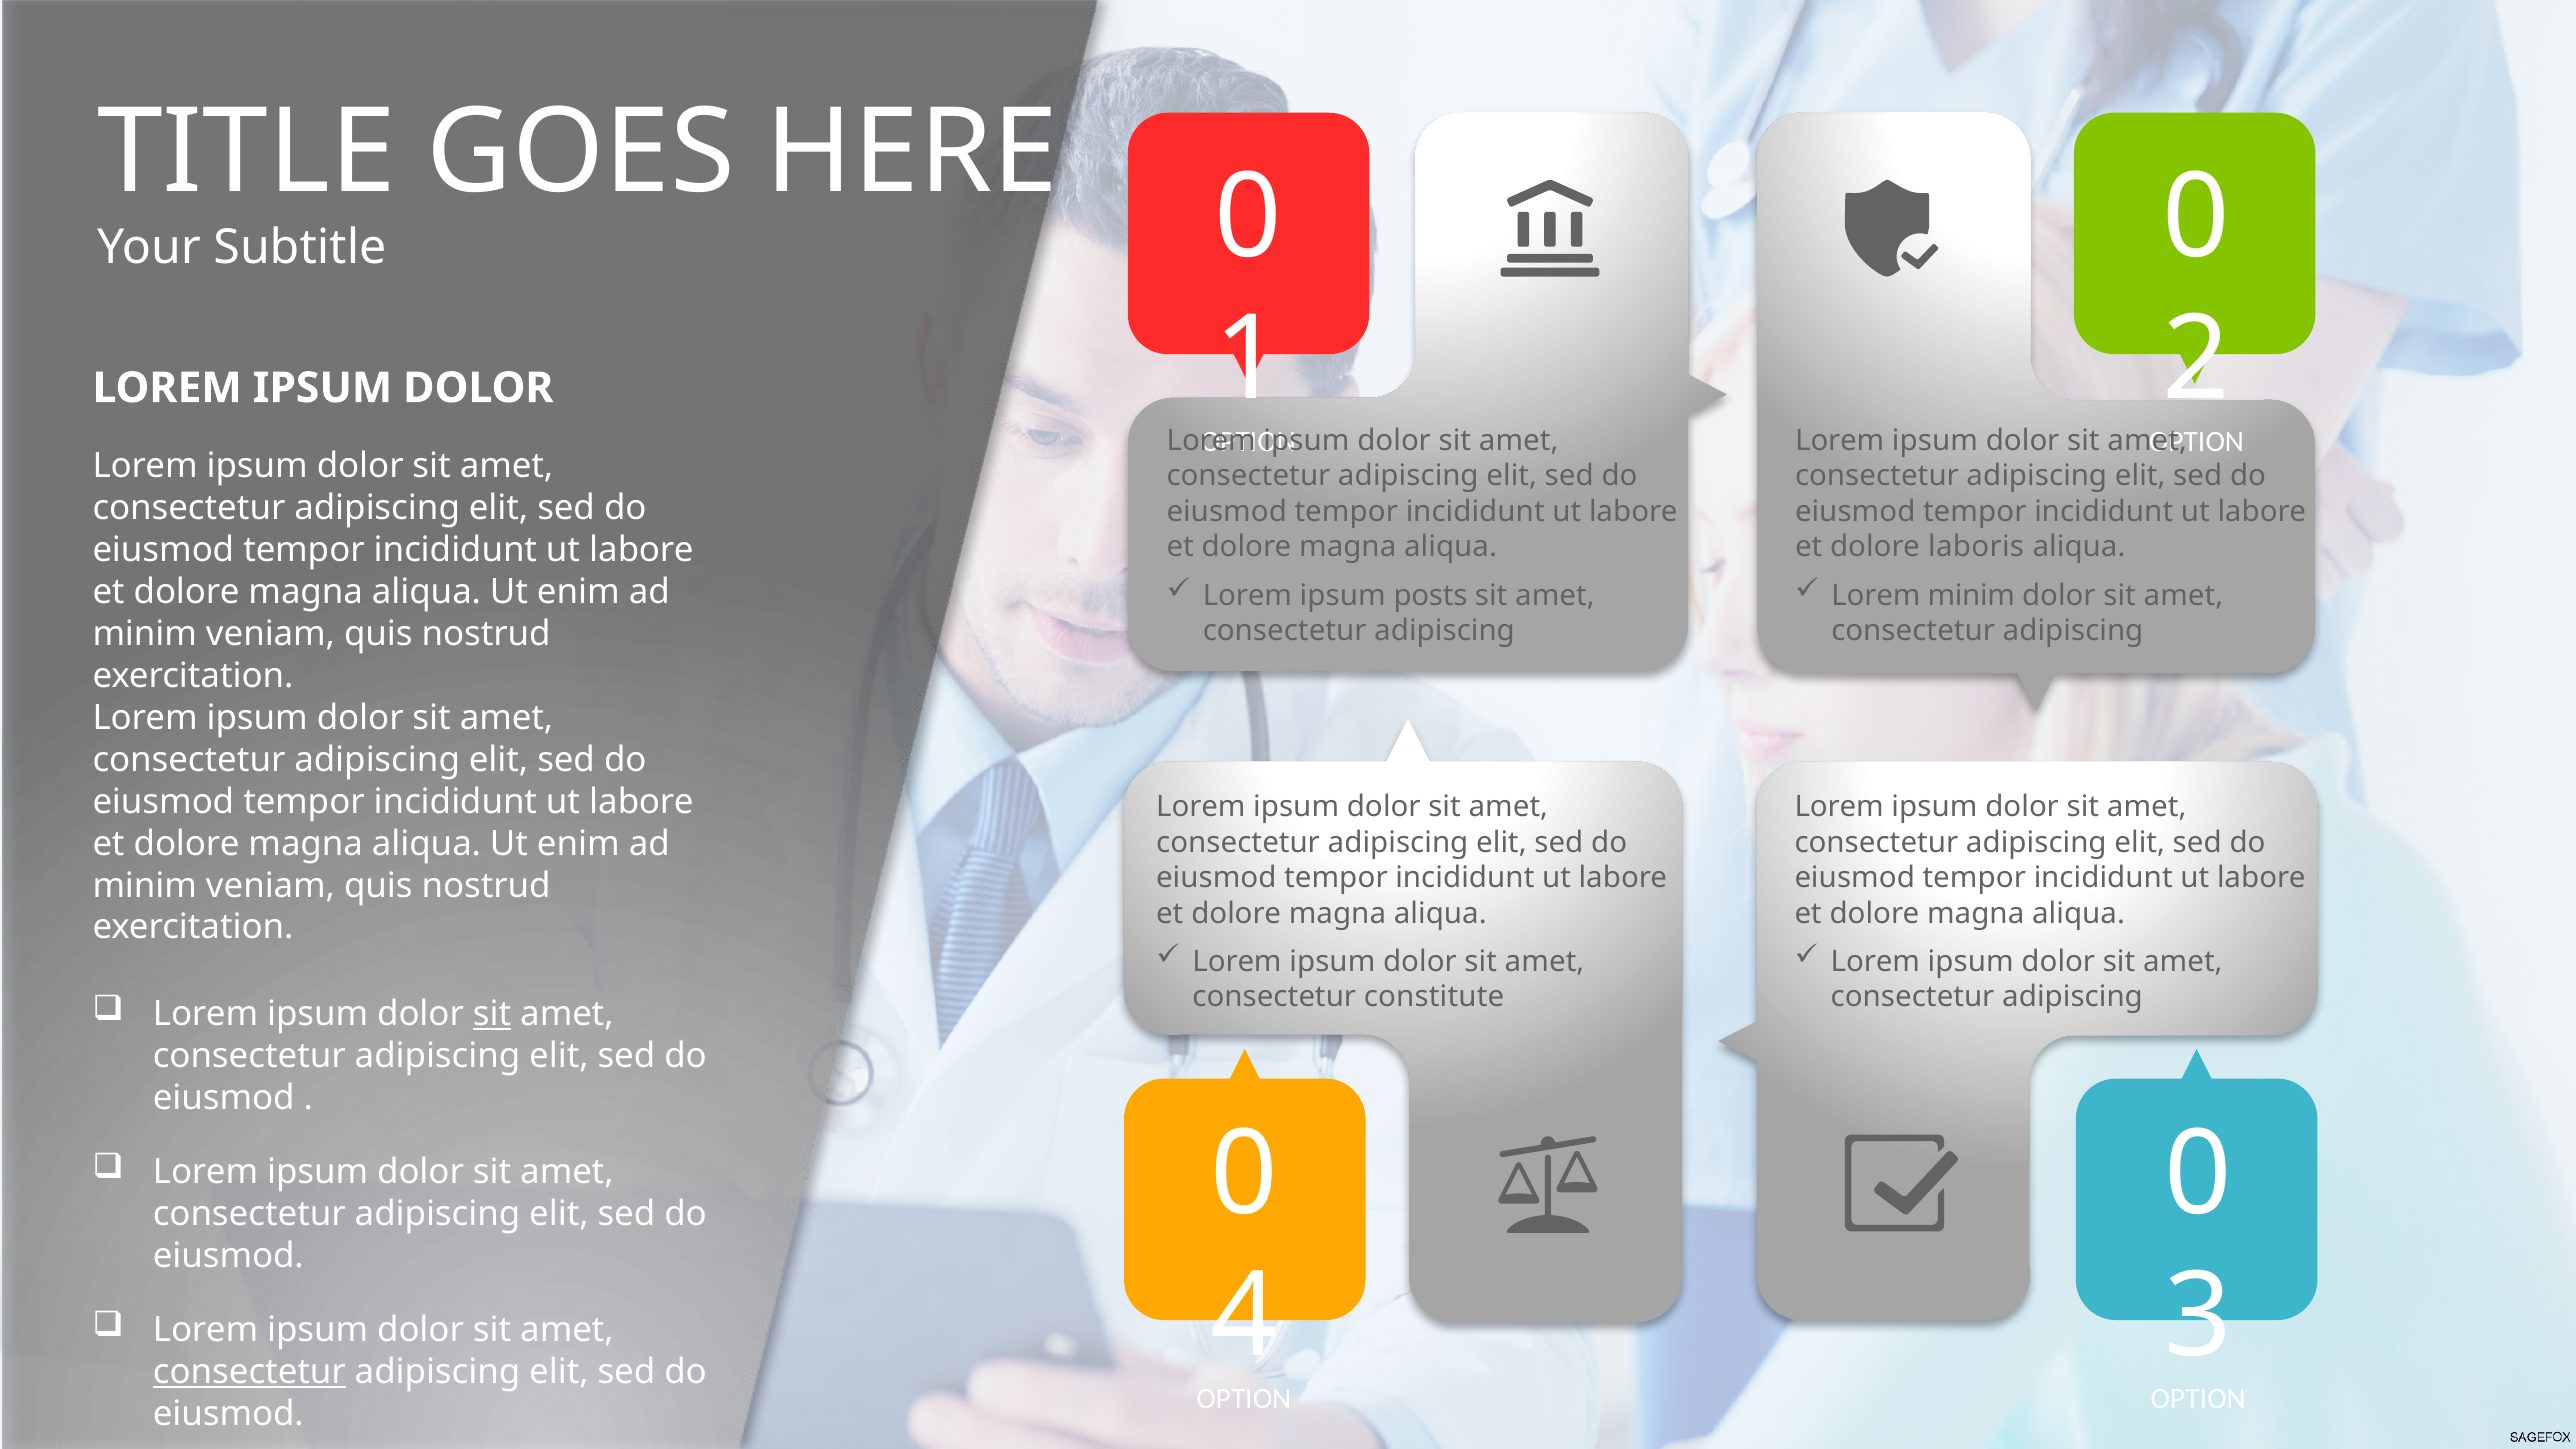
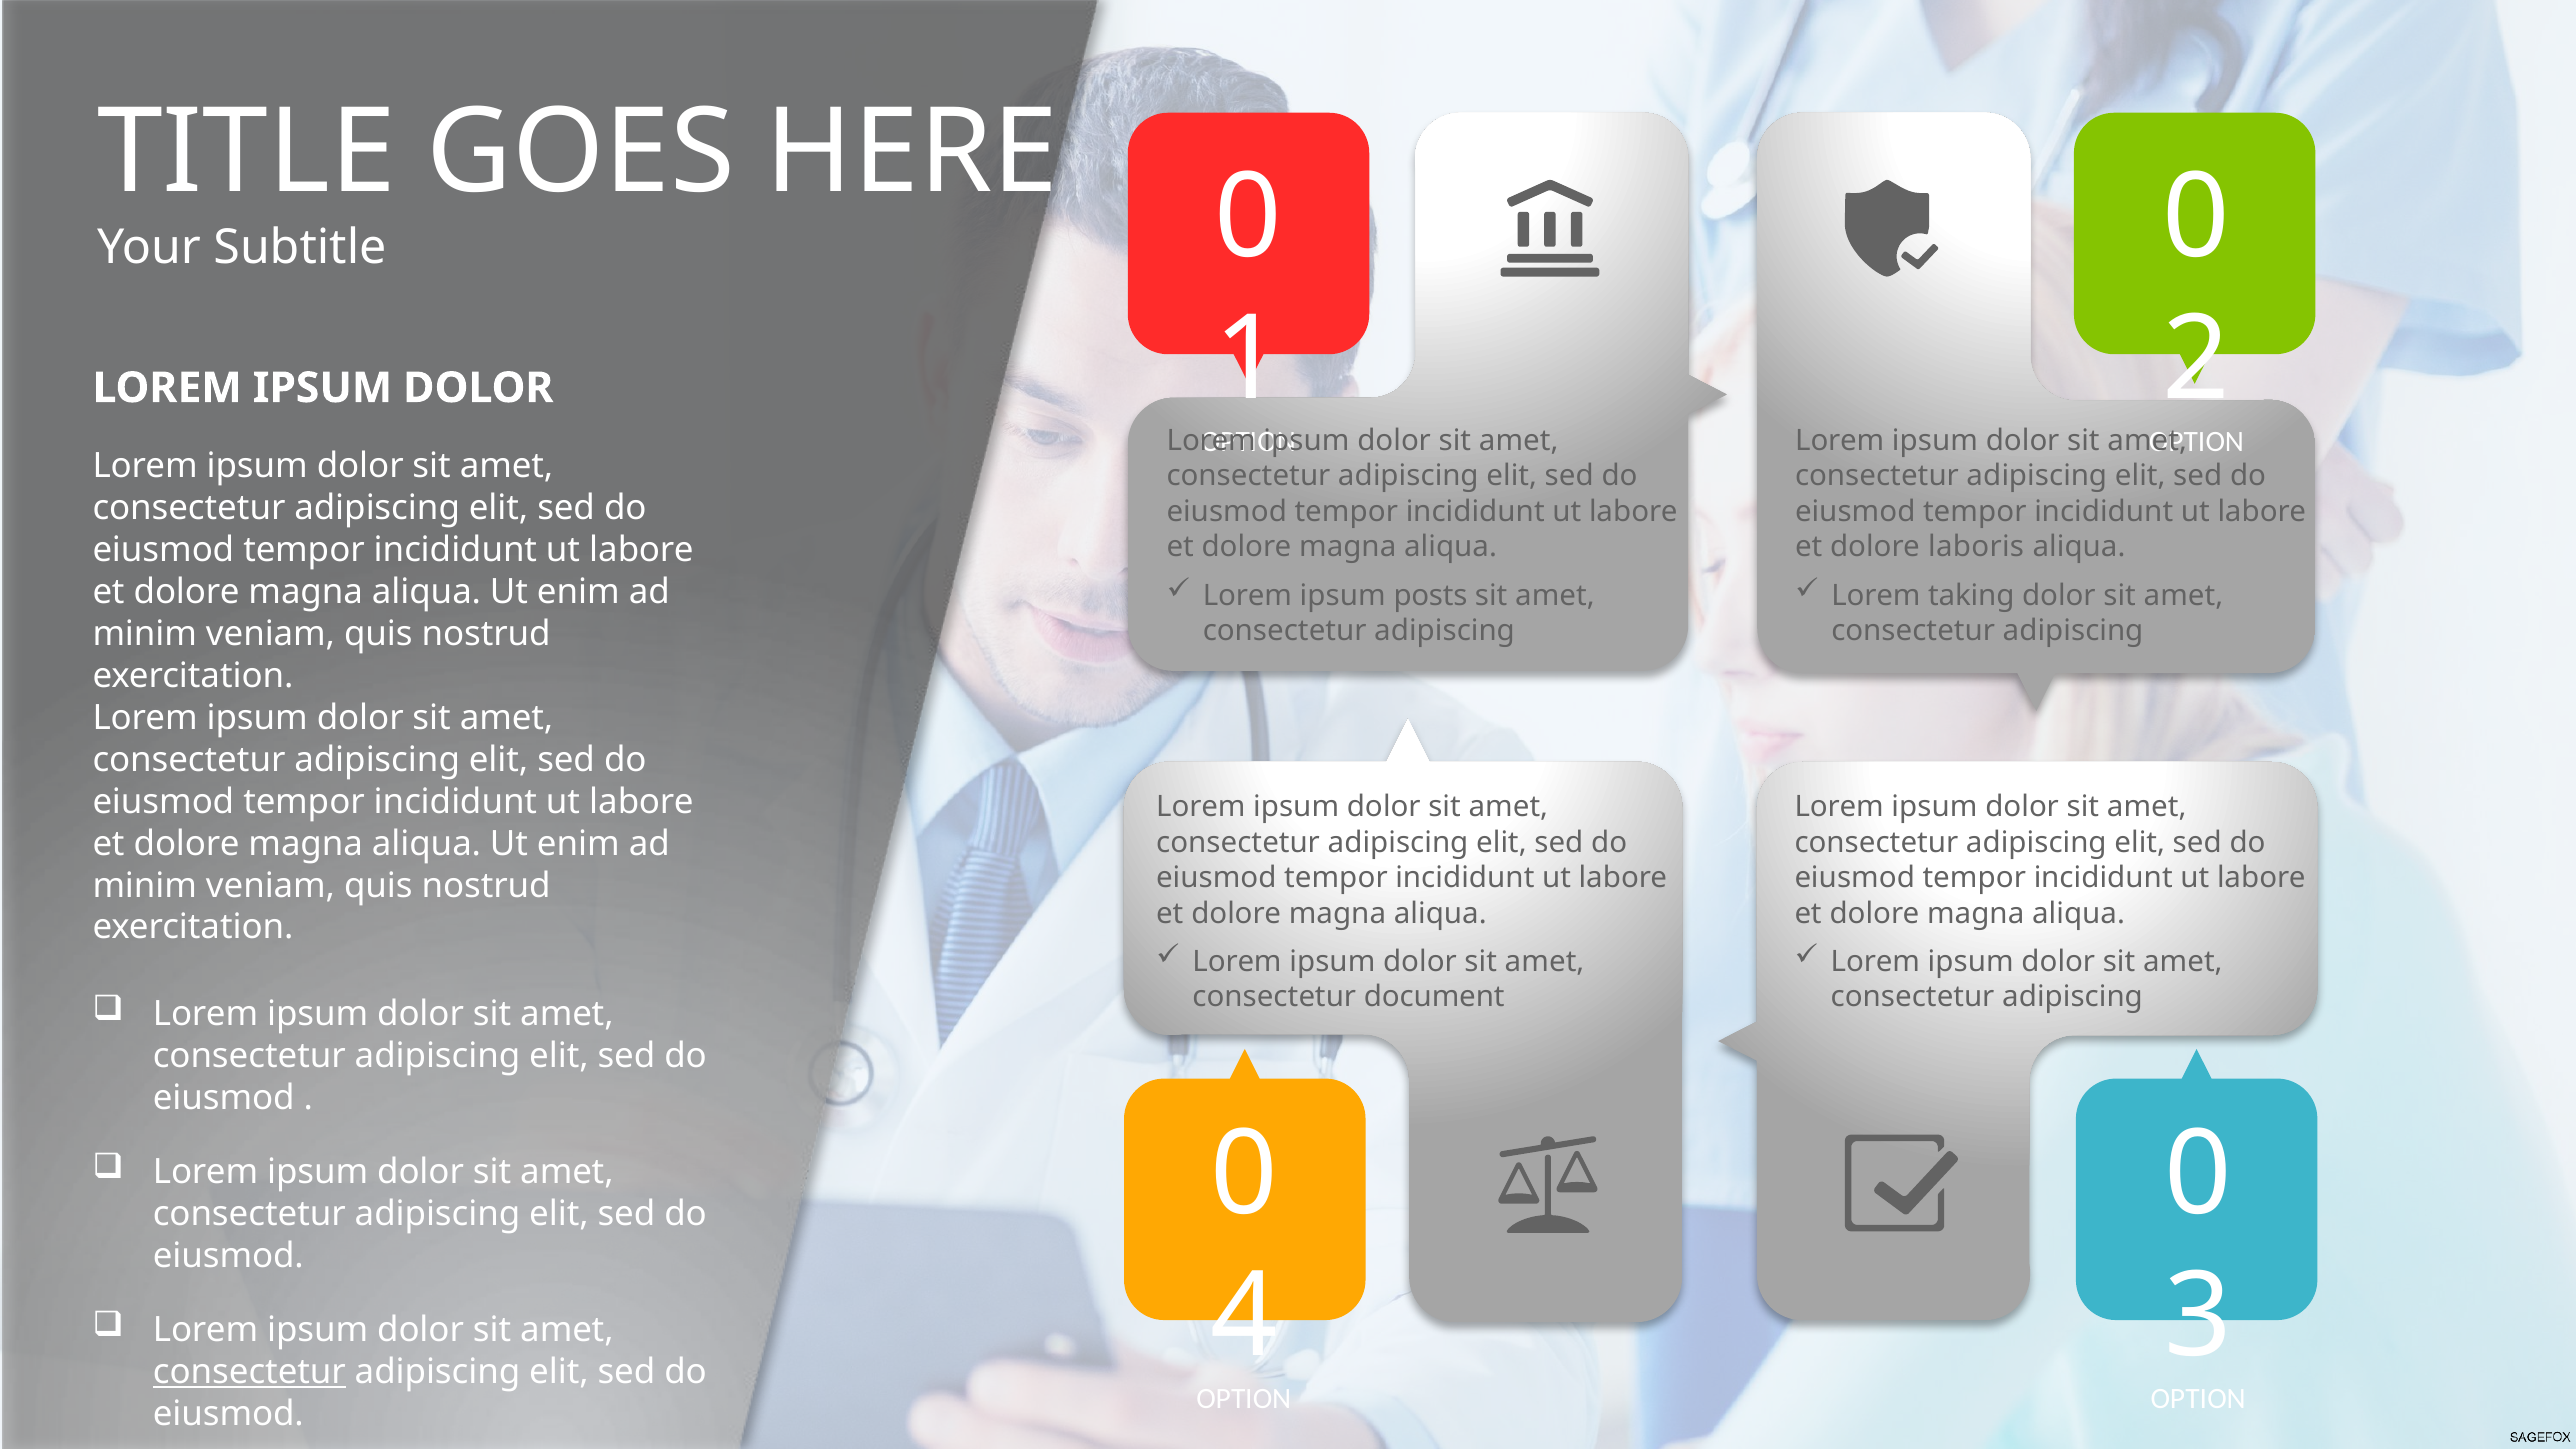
Lorem minim: minim -> taking
constitute: constitute -> document
sit at (492, 1014) underline: present -> none
